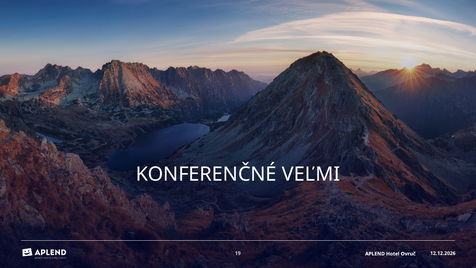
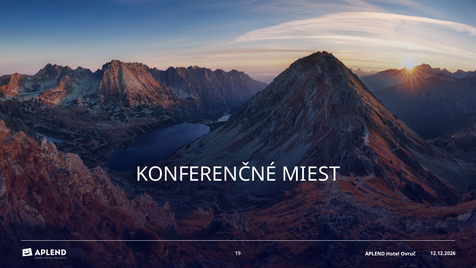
VEĽMI: VEĽMI -> MIEST
